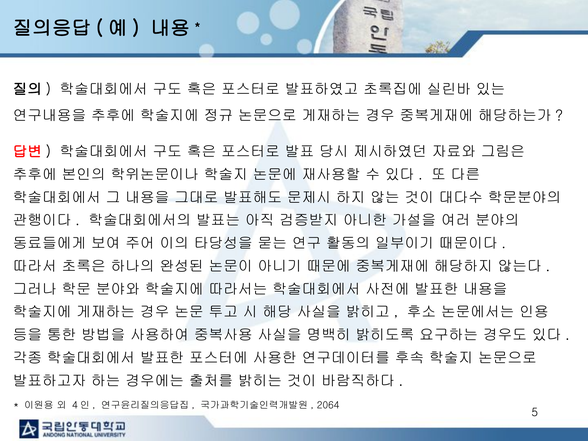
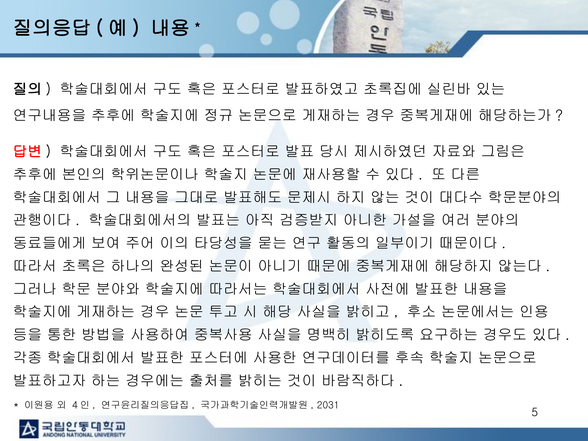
2064: 2064 -> 2031
